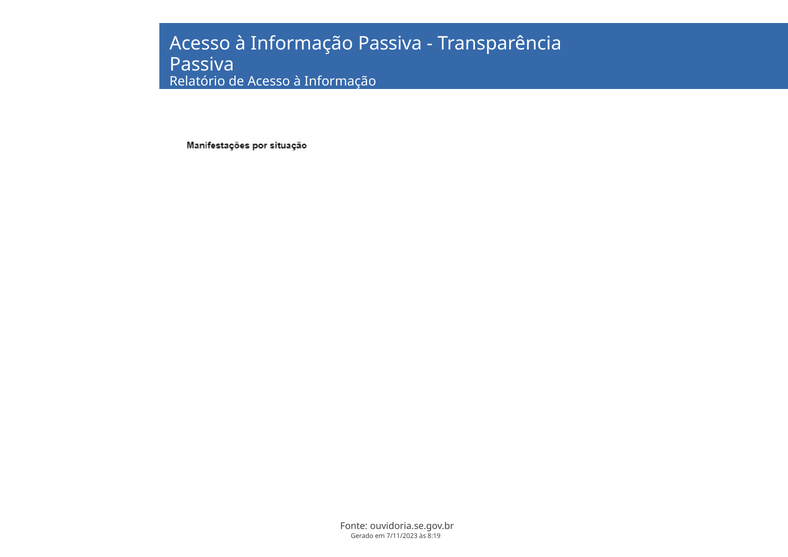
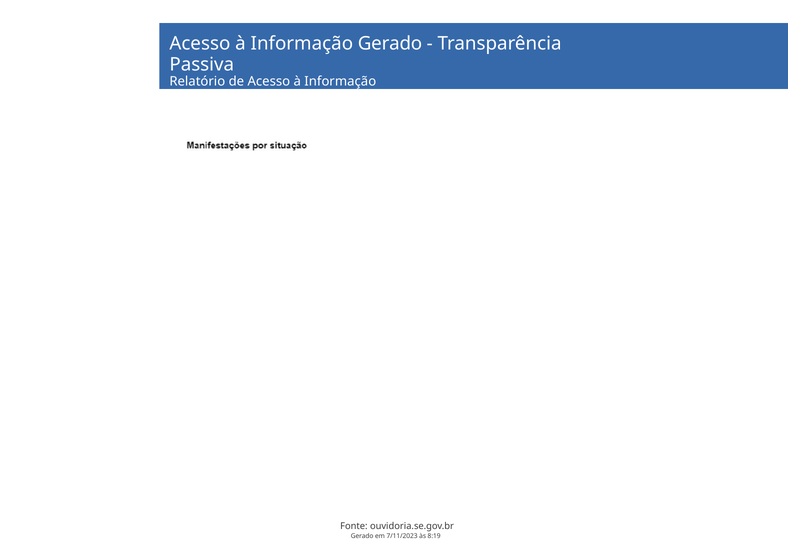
Informação Passiva: Passiva -> Gerado
